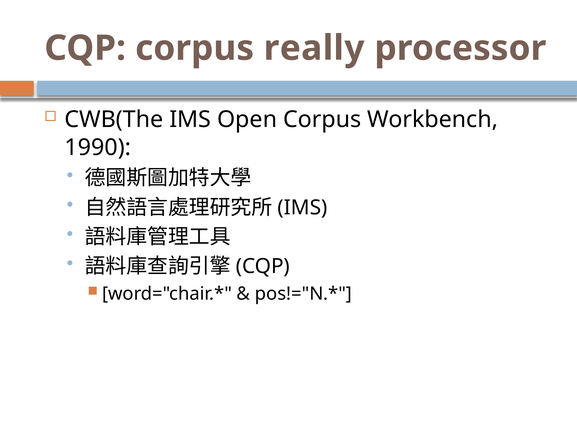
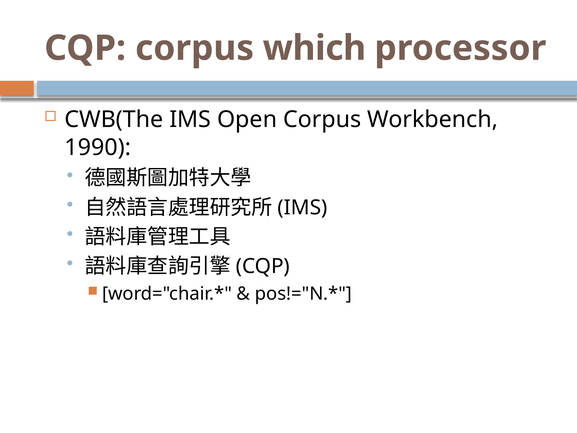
really: really -> which
